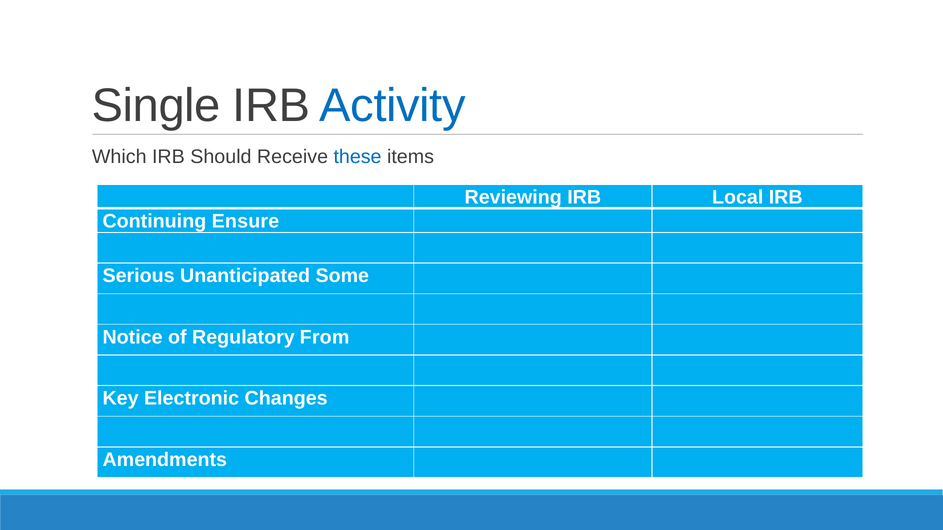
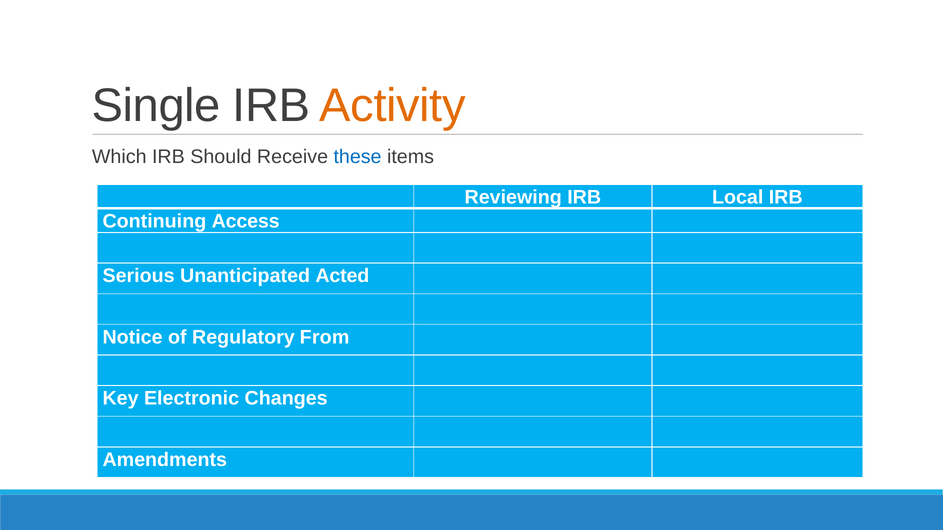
Activity colour: blue -> orange
Ensure: Ensure -> Access
Some: Some -> Acted
